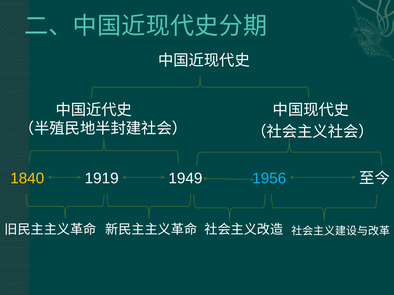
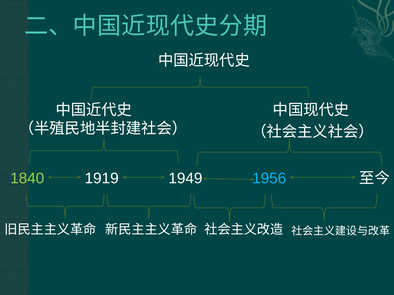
1840 colour: yellow -> light green
